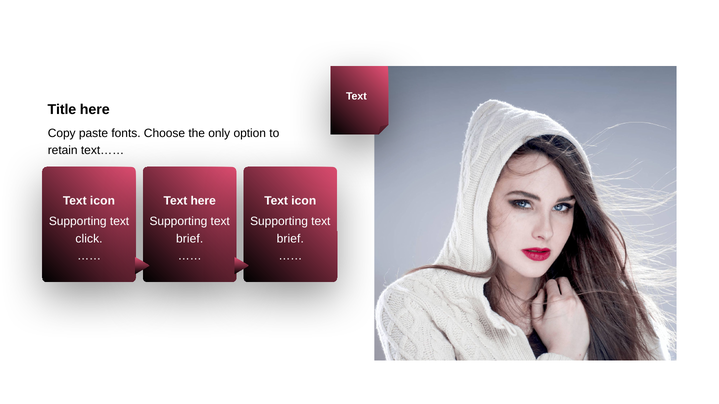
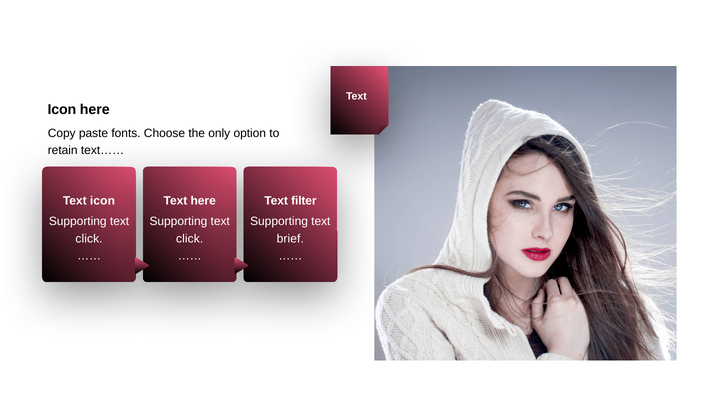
Title at (62, 110): Title -> Icon
icon at (304, 201): icon -> filter
brief at (190, 239): brief -> click
